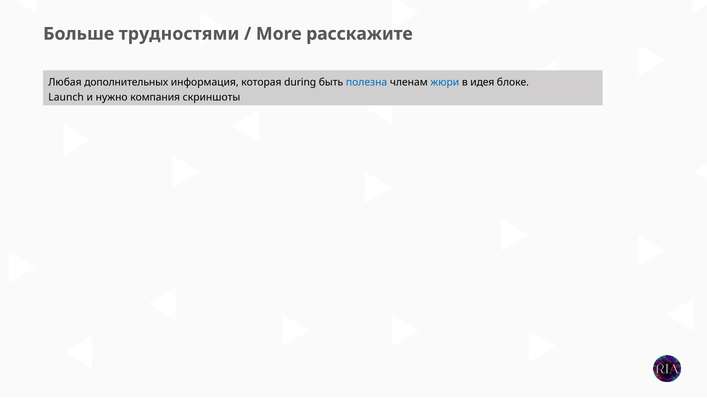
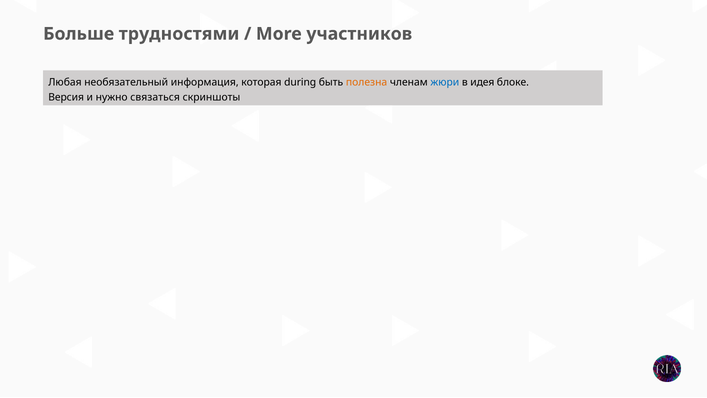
расскажите: расскажите -> участников
дополнительных: дополнительных -> необязательный
полезна colour: blue -> orange
Launch: Launch -> Версия
компания: компания -> связаться
